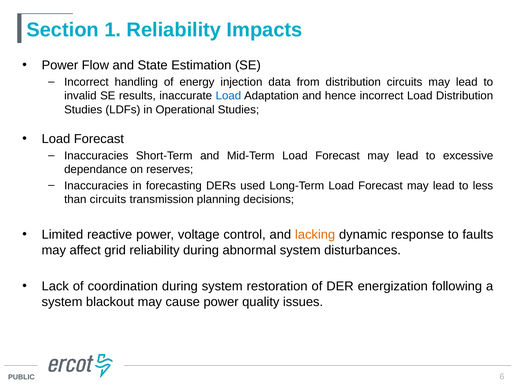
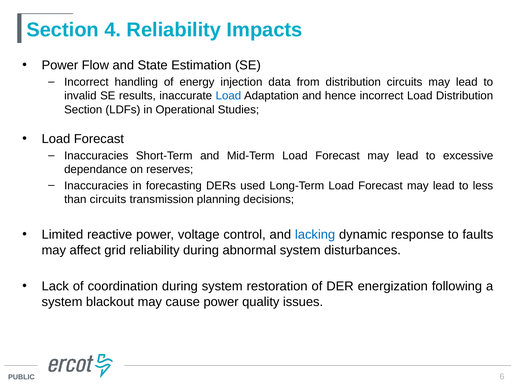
1: 1 -> 4
Studies at (83, 110): Studies -> Section
lacking colour: orange -> blue
